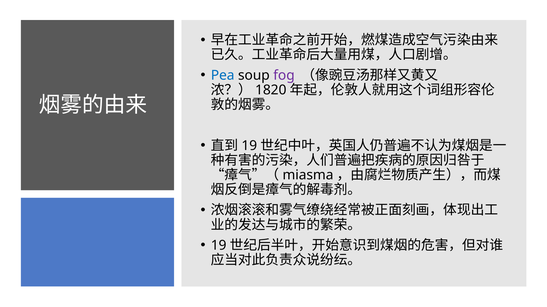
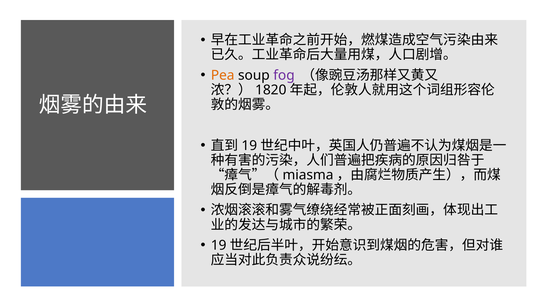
Pea colour: blue -> orange
